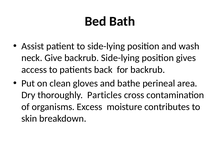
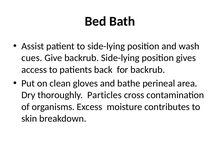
neck: neck -> cues
